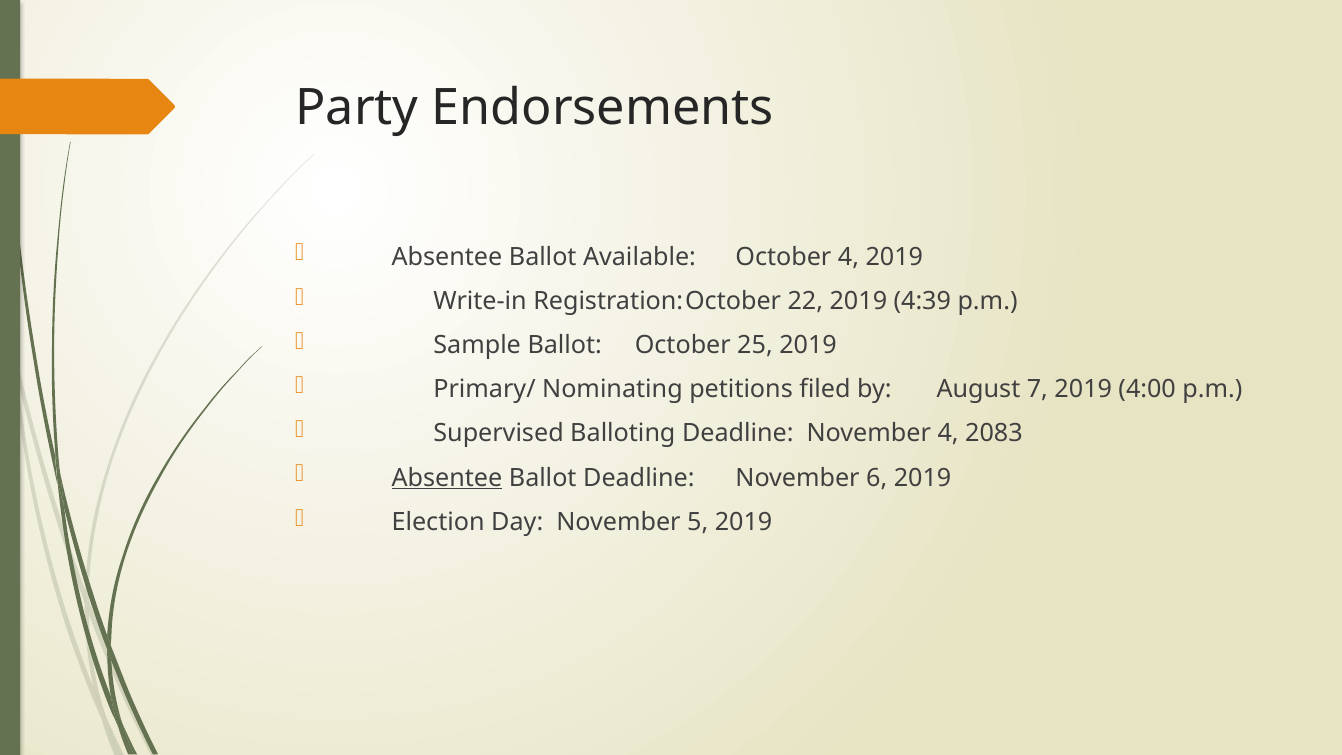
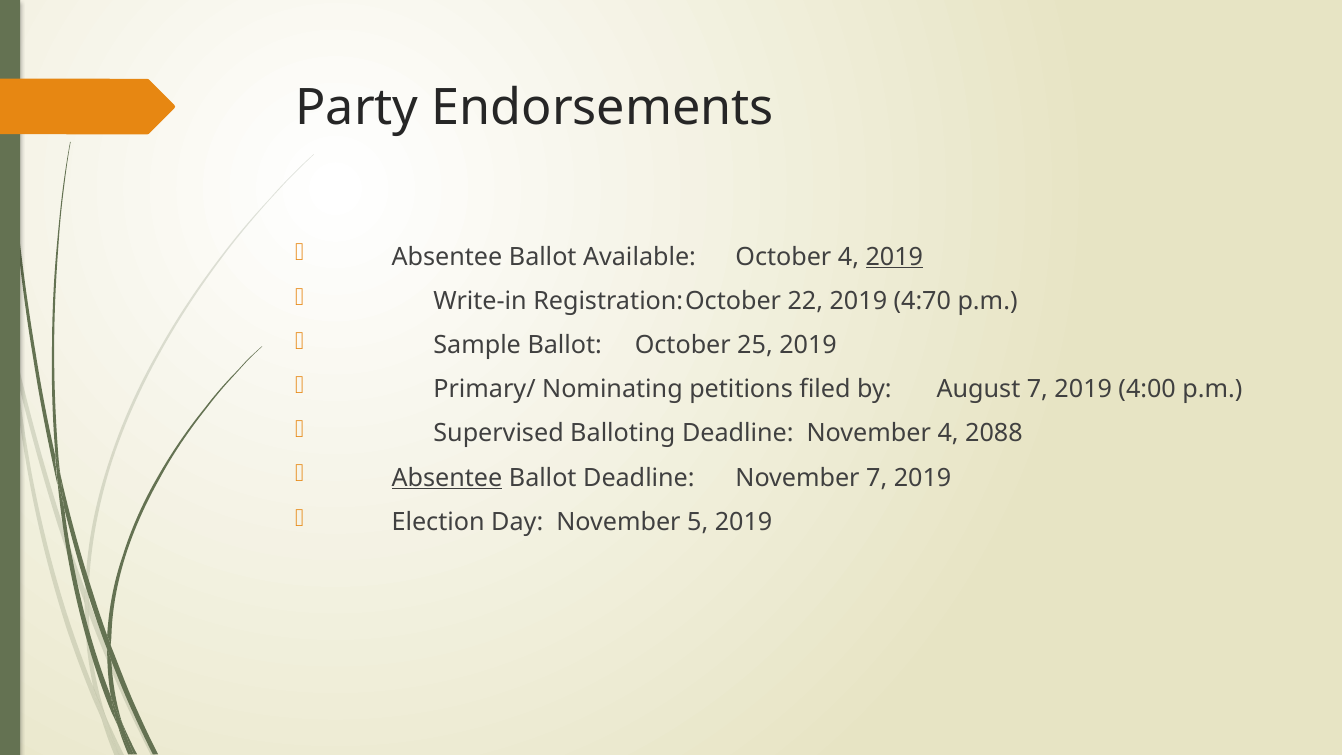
2019 at (894, 257) underline: none -> present
4:39: 4:39 -> 4:70
2083: 2083 -> 2088
November 6: 6 -> 7
